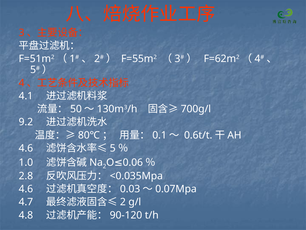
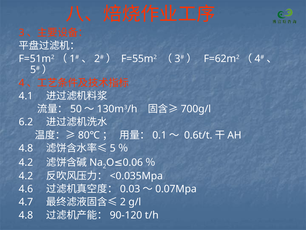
9.2: 9.2 -> 6.2
4.6 at (26, 148): 4.6 -> 4.8
1.0 at (26, 162): 1.0 -> 4.2
2.8 at (26, 176): 2.8 -> 4.2
